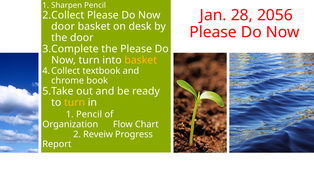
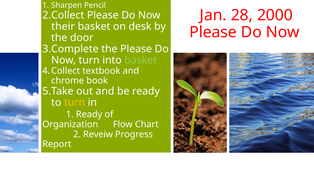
2056: 2056 -> 2000
door at (63, 27): door -> their
basket at (141, 60) colour: yellow -> light green
1 Pencil: Pencil -> Ready
